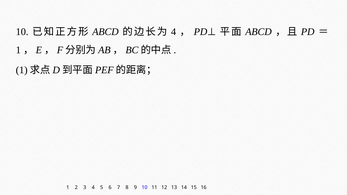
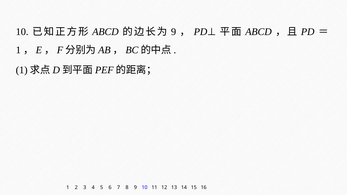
4 at (174, 32): 4 -> 9
